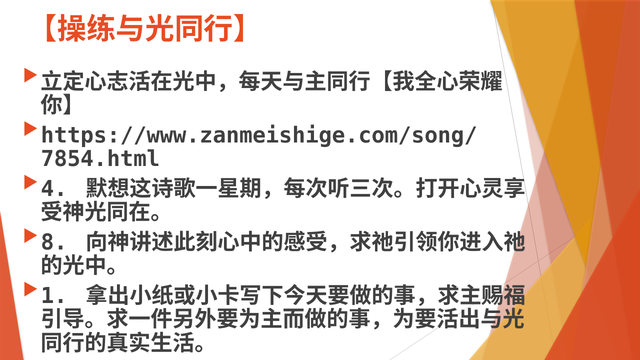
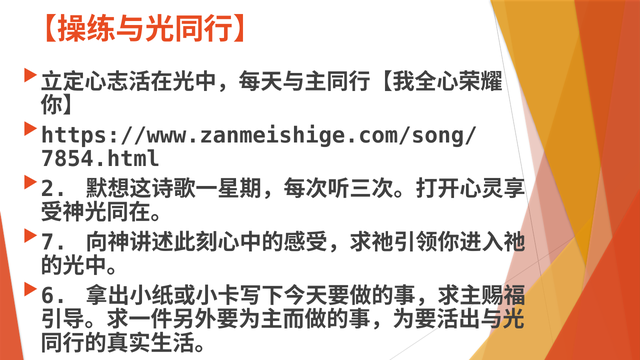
4: 4 -> 2
8: 8 -> 7
1: 1 -> 6
